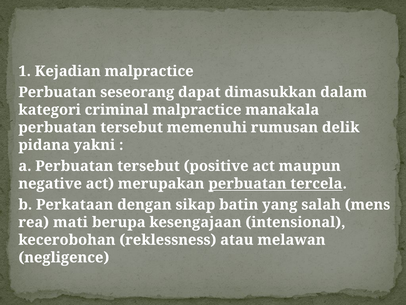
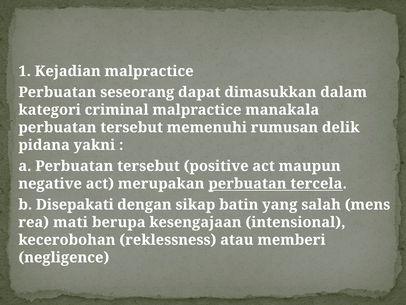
Perkataan: Perkataan -> Disepakati
melawan: melawan -> memberi
